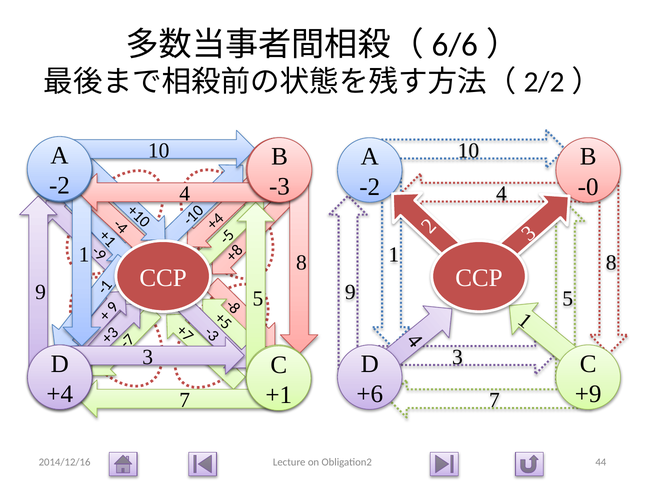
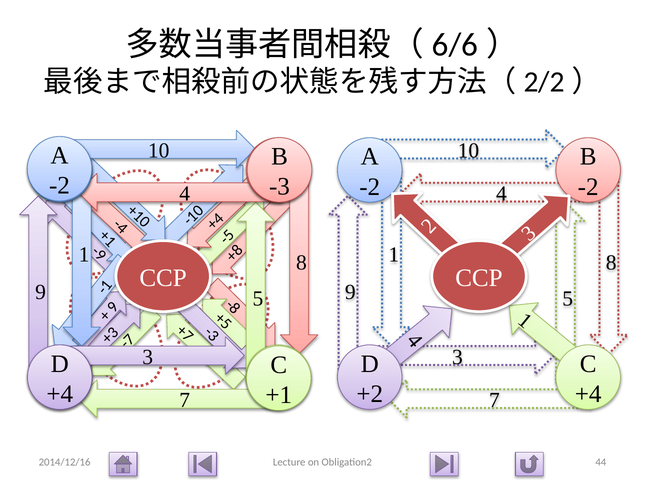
-0 at (588, 187): -0 -> -2
+6: +6 -> +2
+9 at (588, 394): +9 -> +4
